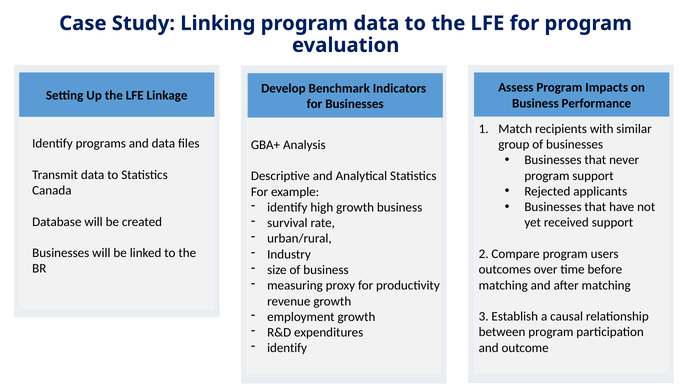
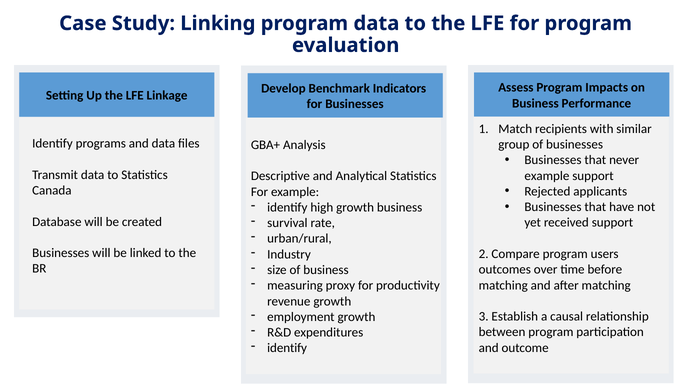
program at (547, 176): program -> example
